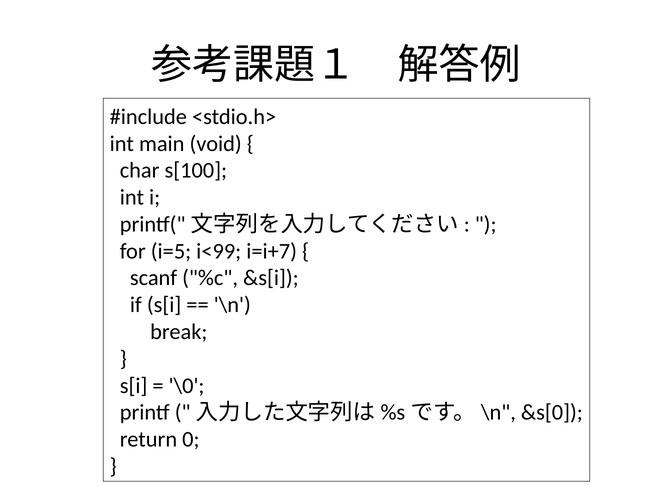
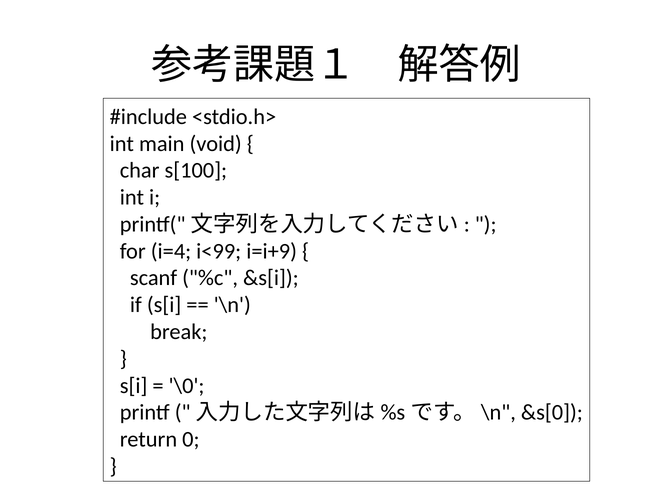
i=5: i=5 -> i=4
i=i+7: i=i+7 -> i=i+9
